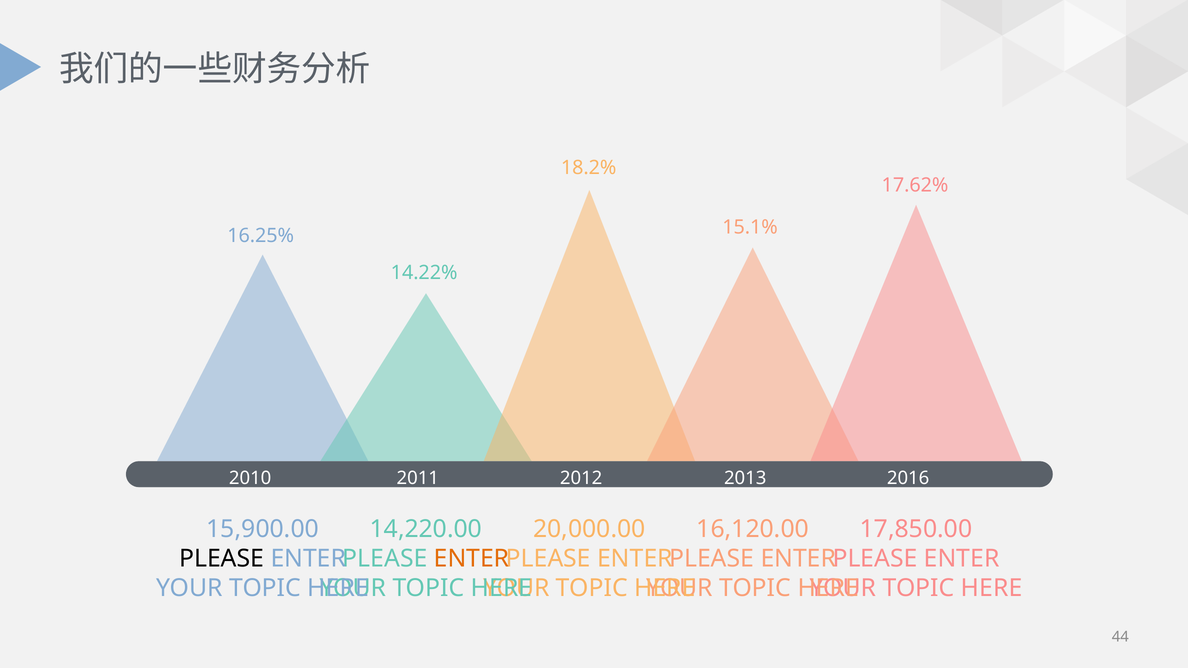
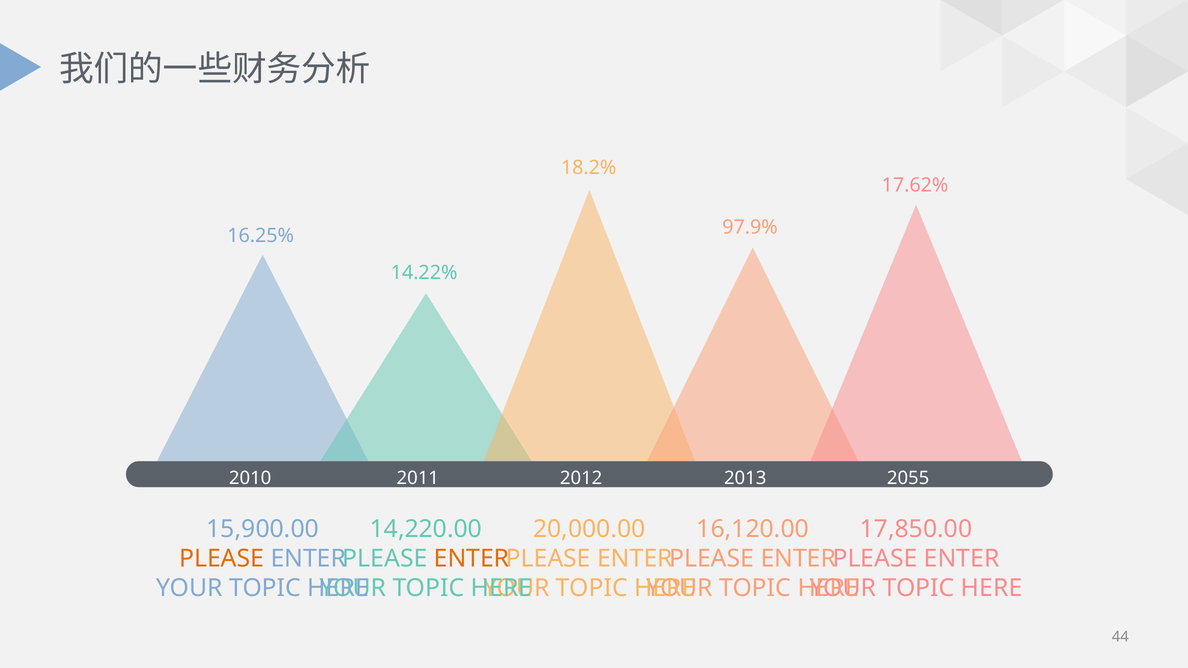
15.1%: 15.1% -> 97.9%
2016: 2016 -> 2055
PLEASE at (222, 559) colour: black -> orange
